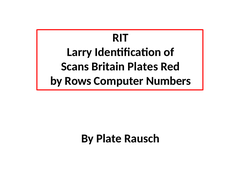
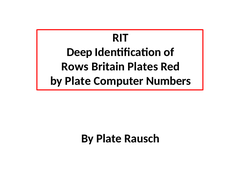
Larry: Larry -> Deep
Scans: Scans -> Rows
Rows at (78, 81): Rows -> Plate
